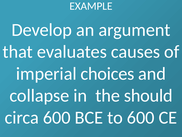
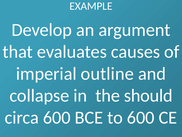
choices: choices -> outline
